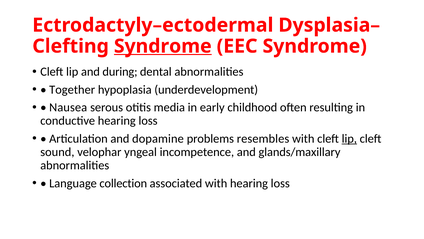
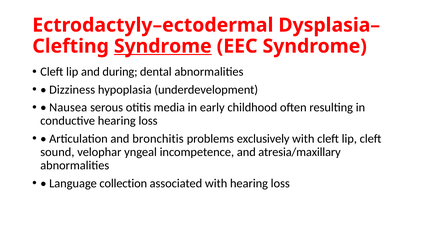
Together: Together -> Dizziness
dopamine: dopamine -> bronchitis
resembles: resembles -> exclusively
lip at (349, 138) underline: present -> none
glands/maxillary: glands/maxillary -> atresia/maxillary
